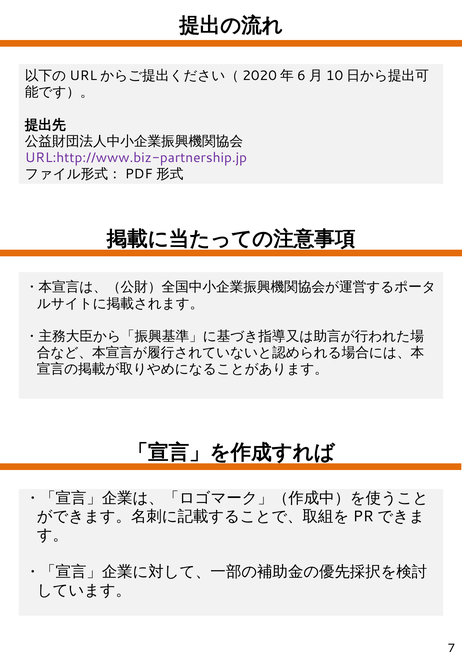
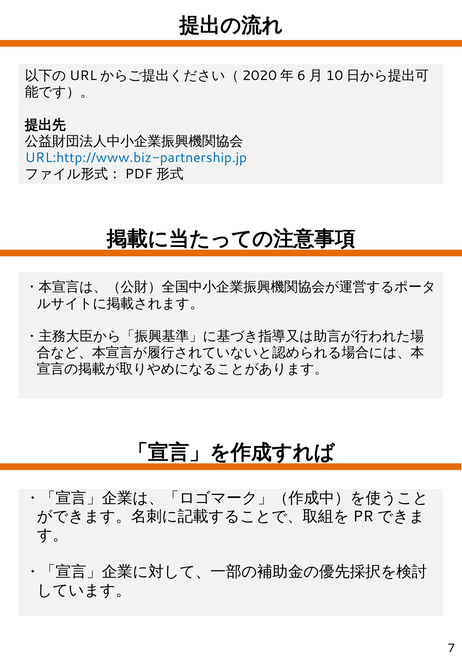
URL:http://www.biz-partnership.jp colour: purple -> blue
